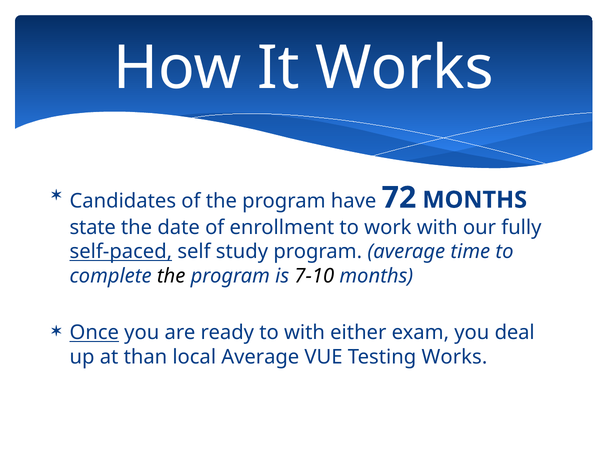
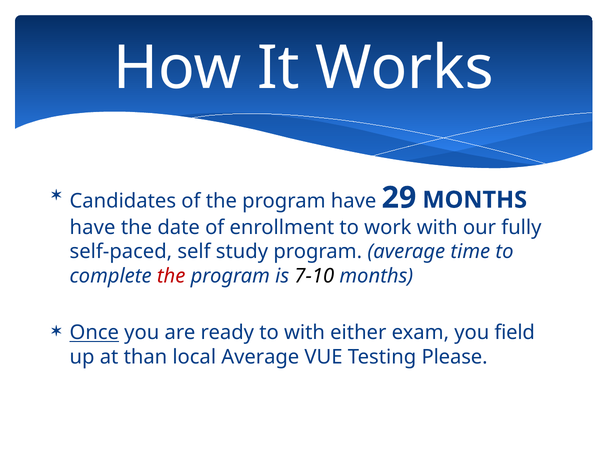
72: 72 -> 29
state at (93, 227): state -> have
self-paced underline: present -> none
the at (171, 276) colour: black -> red
deal: deal -> field
Testing Works: Works -> Please
